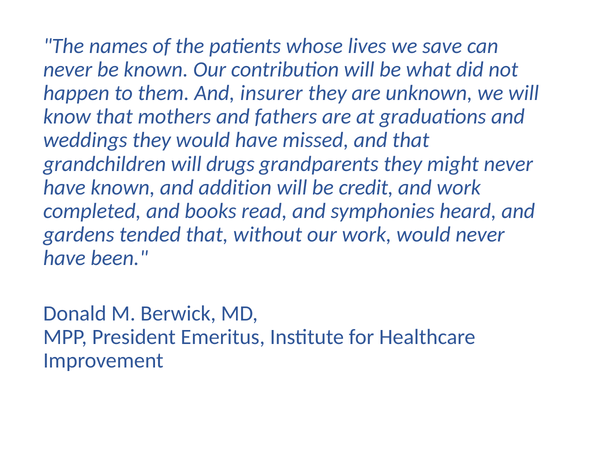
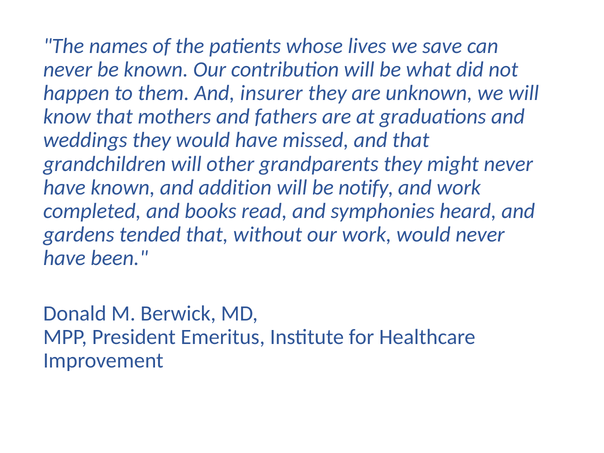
drugs: drugs -> other
credit: credit -> notify
